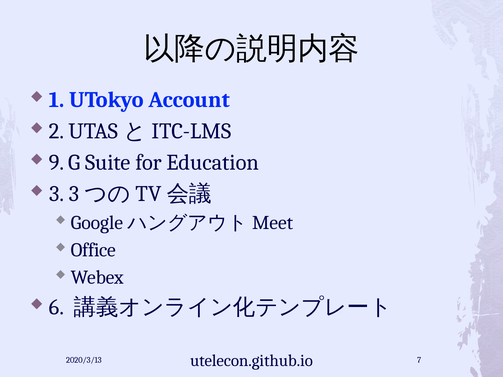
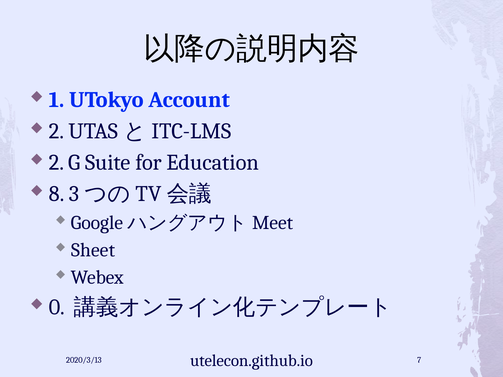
9 at (57, 163): 9 -> 2
3: 3 -> 8
Office: Office -> Sheet
6: 6 -> 0
